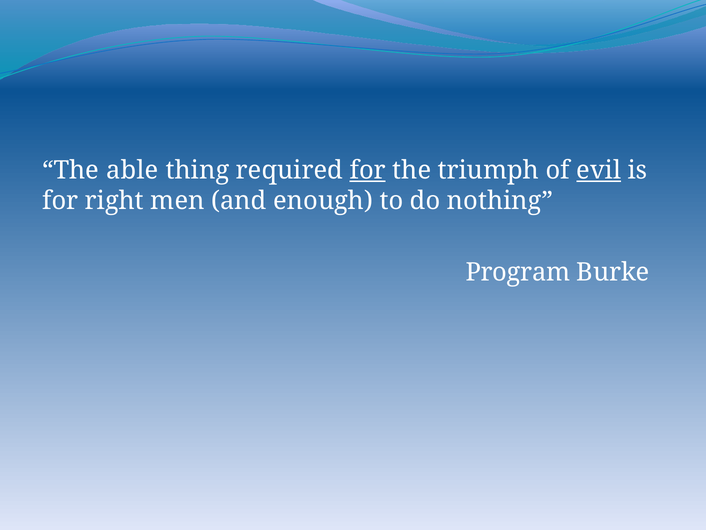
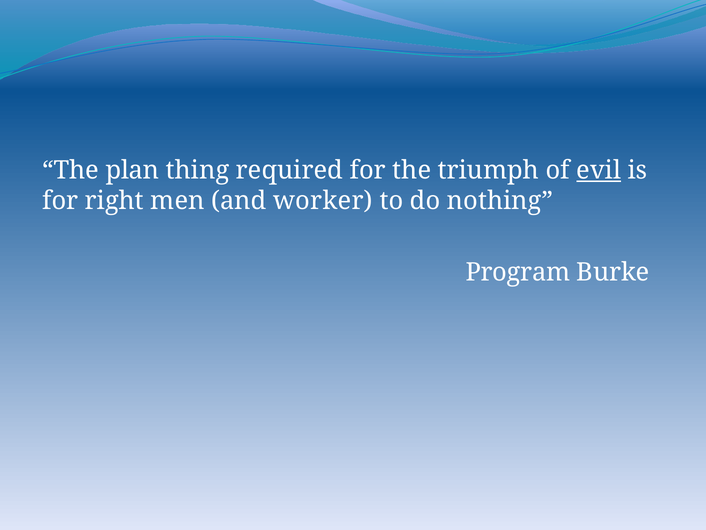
able: able -> plan
for at (368, 170) underline: present -> none
enough: enough -> worker
